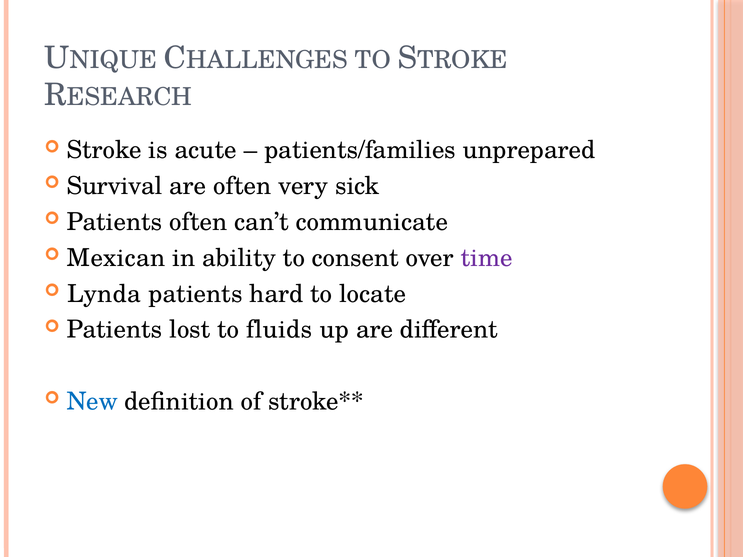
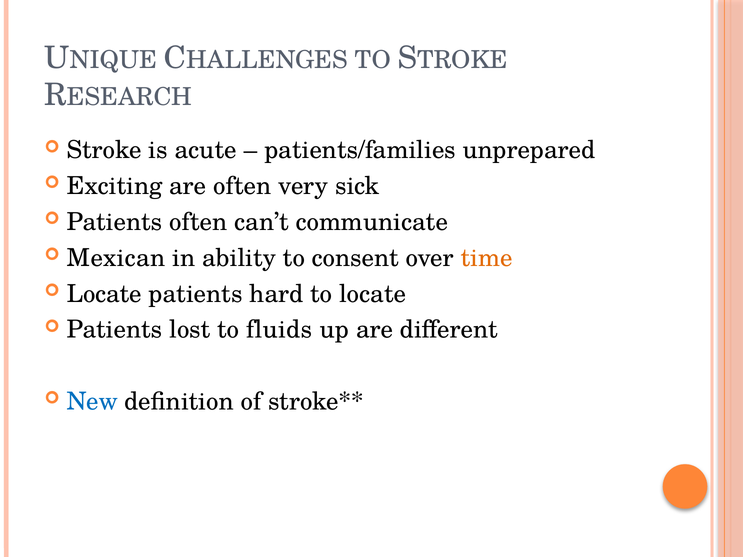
Survival: Survival -> Exciting
time colour: purple -> orange
Lynda at (104, 294): Lynda -> Locate
